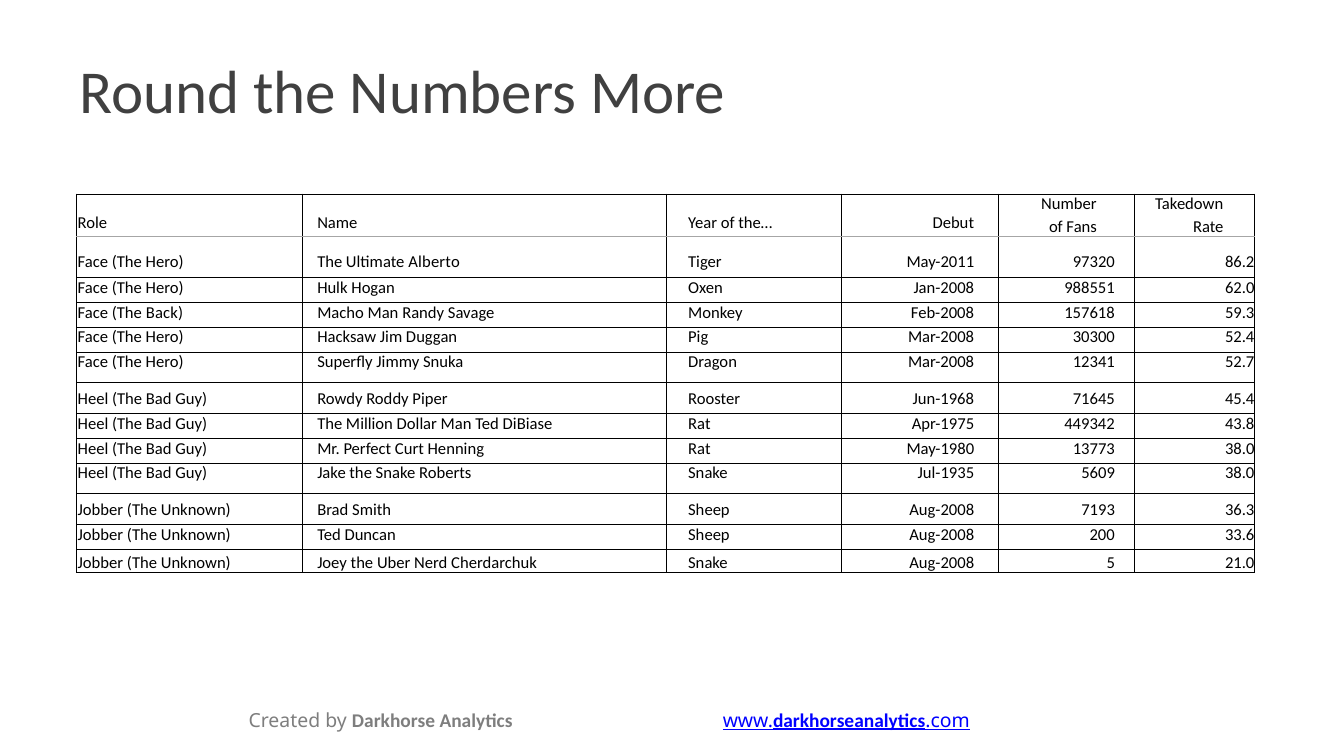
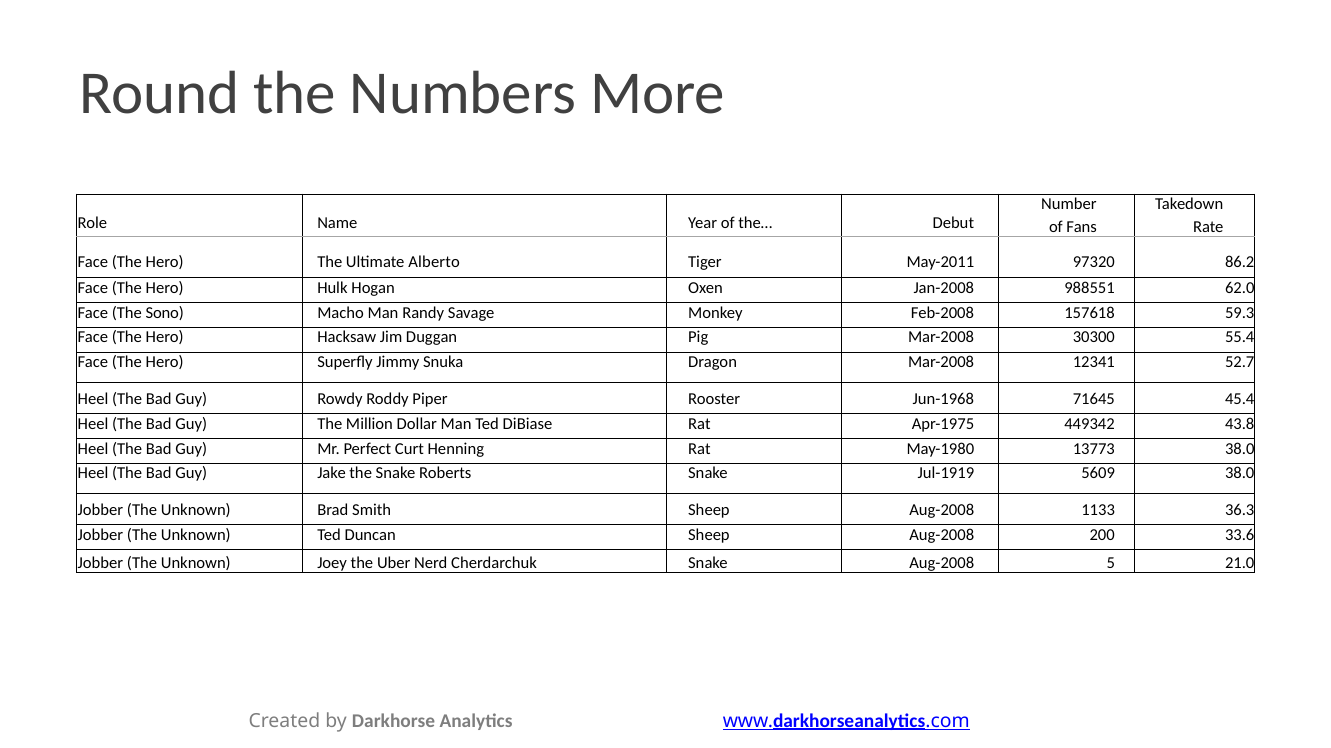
Back: Back -> Sono
52.4: 52.4 -> 55.4
Jul-1935: Jul-1935 -> Jul-1919
7193: 7193 -> 1133
